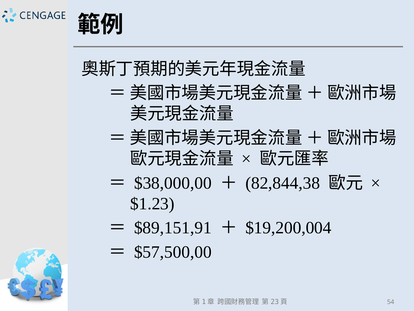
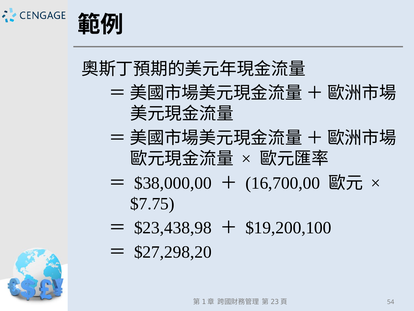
82,844,38: 82,844,38 -> 16,700,00
$1.23: $1.23 -> $7.75
$89,151,91: $89,151,91 -> $23,438,98
$19,200,004: $19,200,004 -> $19,200,100
$57,500,00: $57,500,00 -> $27,298,20
